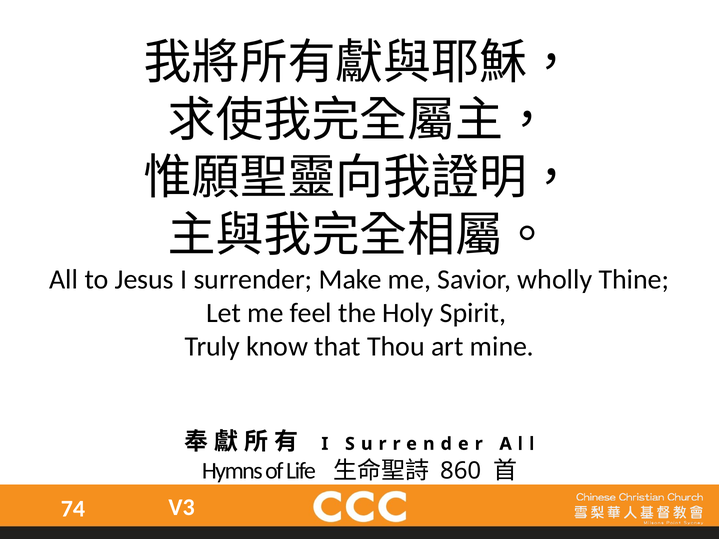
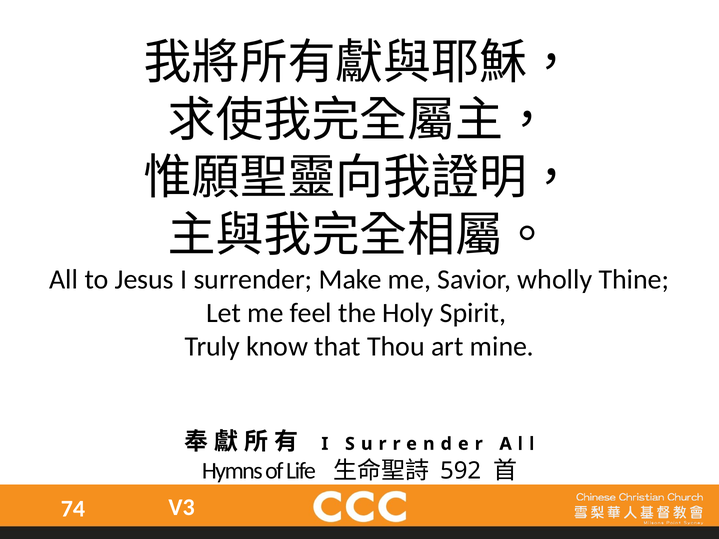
860: 860 -> 592
